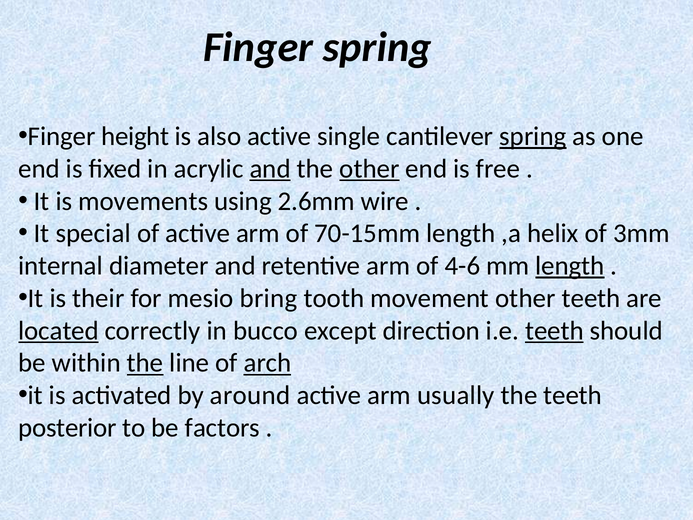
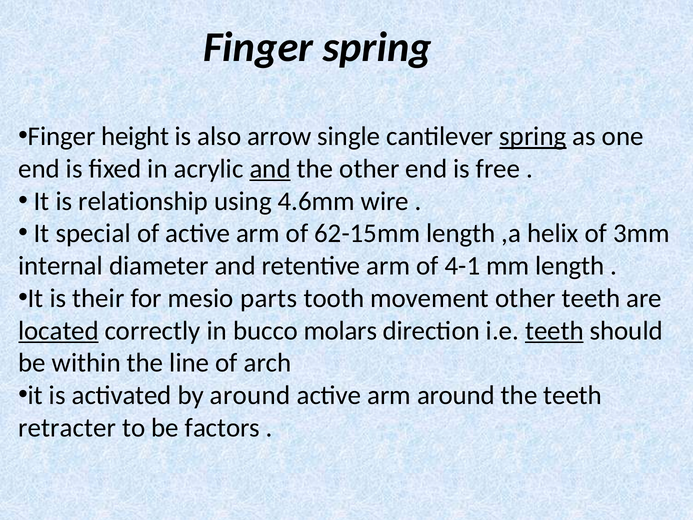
also active: active -> arrow
other at (369, 169) underline: present -> none
movements: movements -> relationship
2.6mm: 2.6mm -> 4.6mm
70-15mm: 70-15mm -> 62-15mm
4-6: 4-6 -> 4-1
length at (570, 266) underline: present -> none
bring: bring -> parts
except: except -> molars
the at (145, 363) underline: present -> none
arch underline: present -> none
arm usually: usually -> around
posterior: posterior -> retracter
